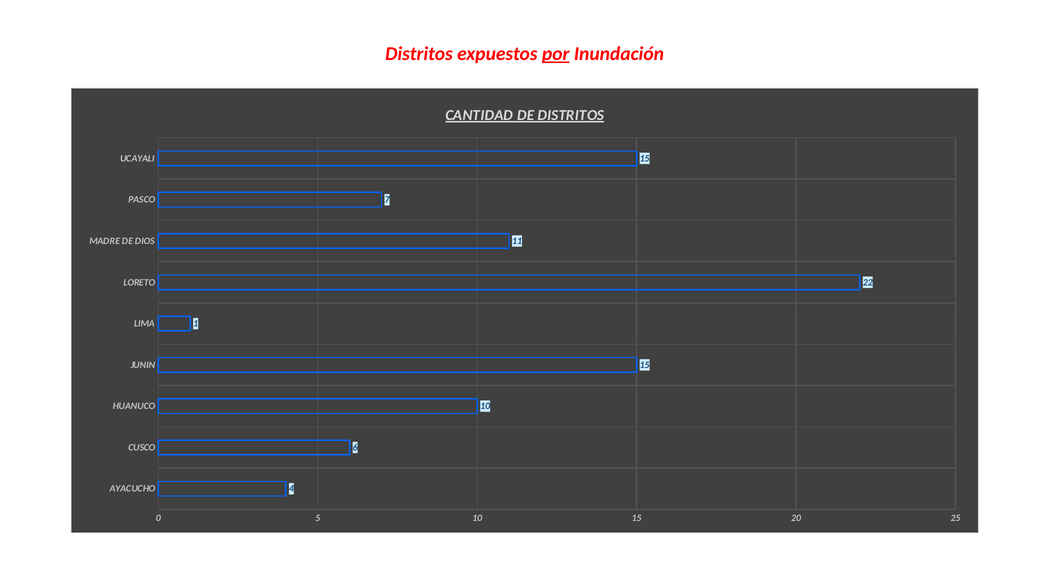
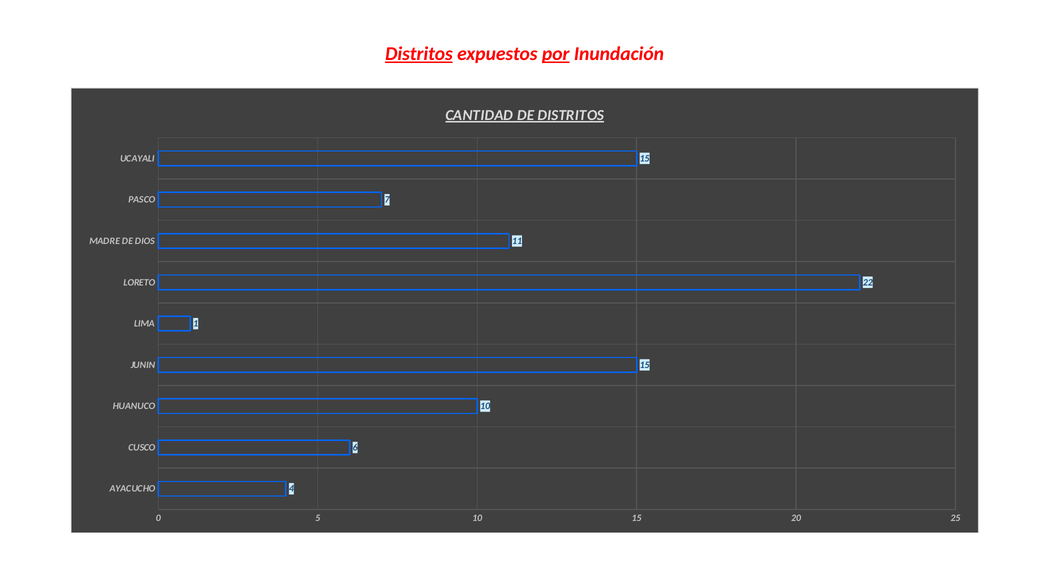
Distritos at (419, 54) underline: none -> present
